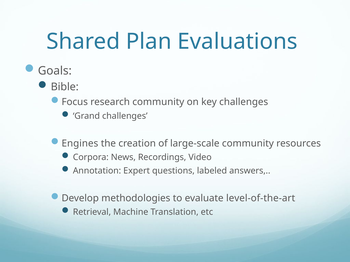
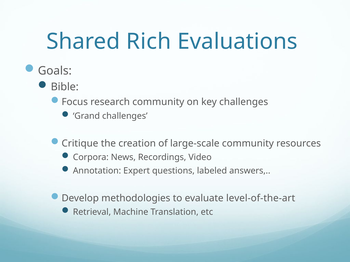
Plan: Plan -> Rich
Engines: Engines -> Critique
